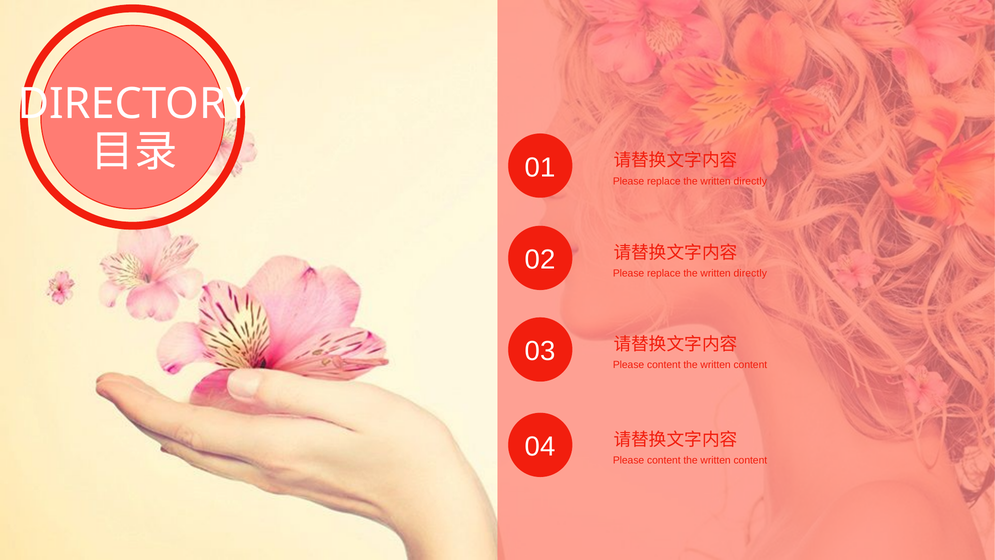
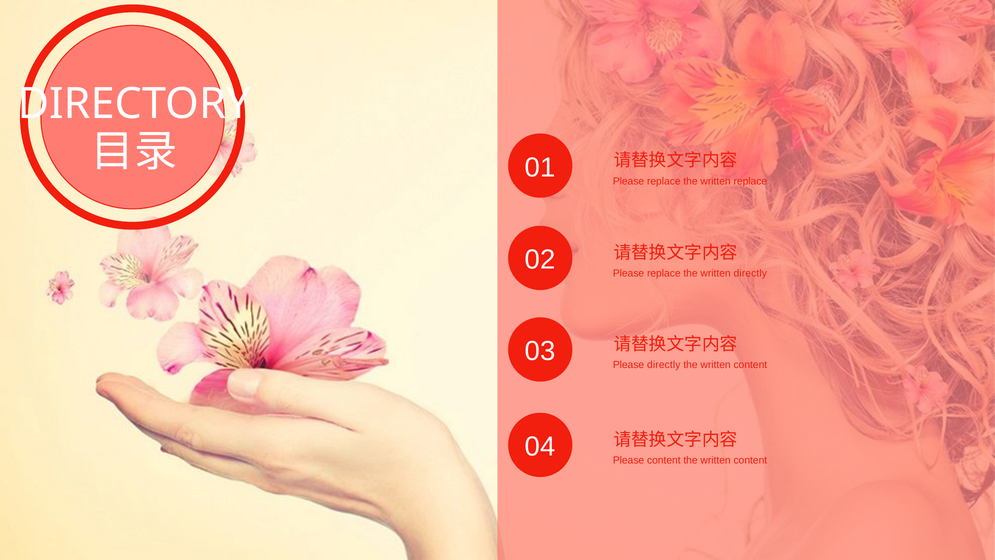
directly at (750, 181): directly -> replace
03 Please content: content -> directly
